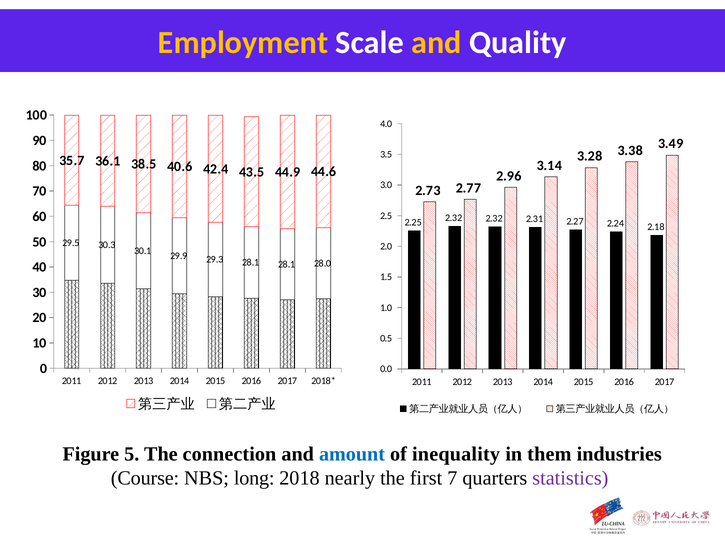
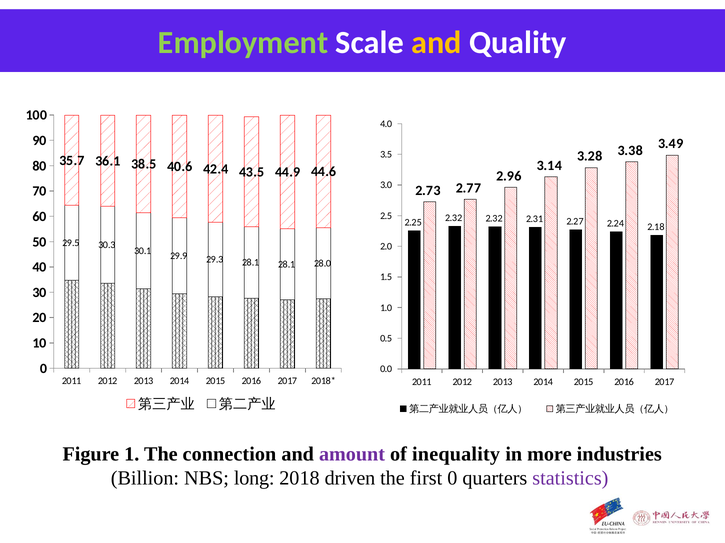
Employment colour: yellow -> light green
5: 5 -> 1
amount colour: blue -> purple
them: them -> more
Course: Course -> Billion
nearly: nearly -> driven
first 7: 7 -> 0
